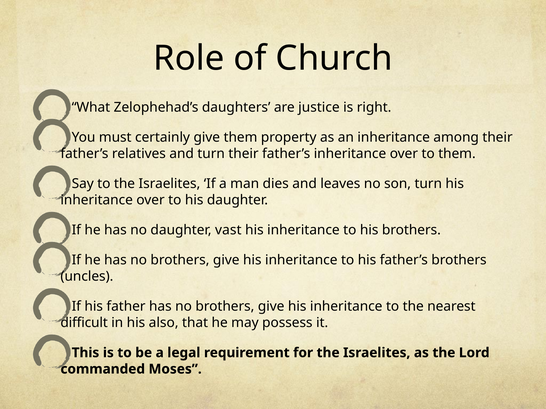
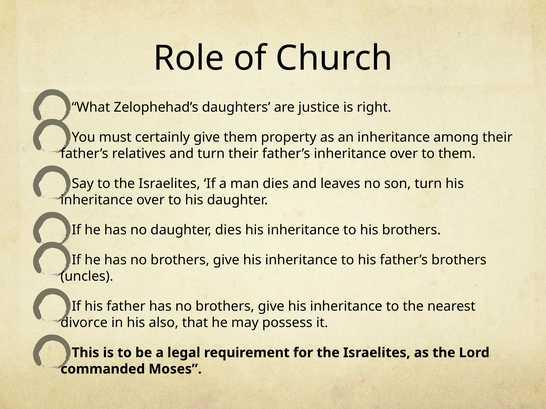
daughter vast: vast -> dies
difficult: difficult -> divorce
